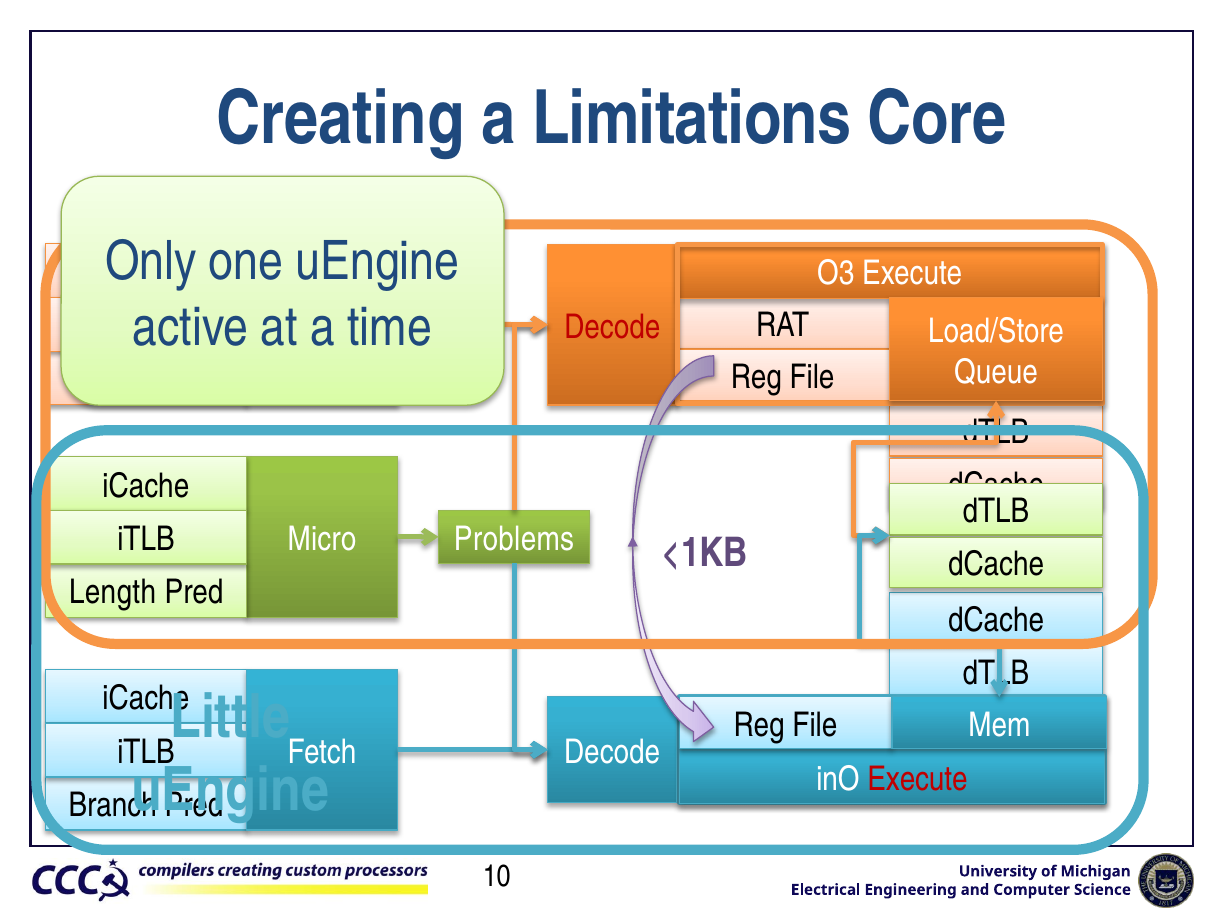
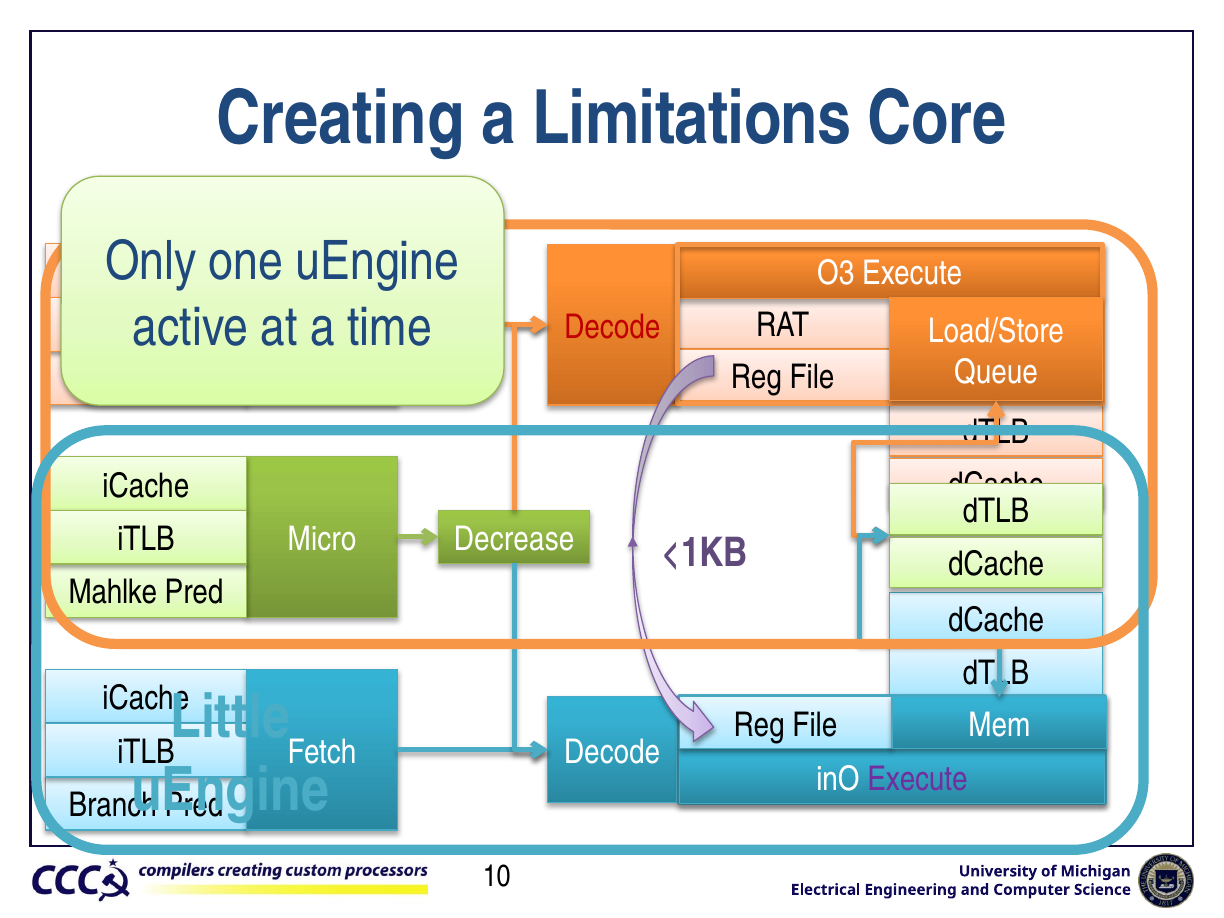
Problems: Problems -> Decrease
Length: Length -> Mahlke
Execute at (918, 779) colour: red -> purple
